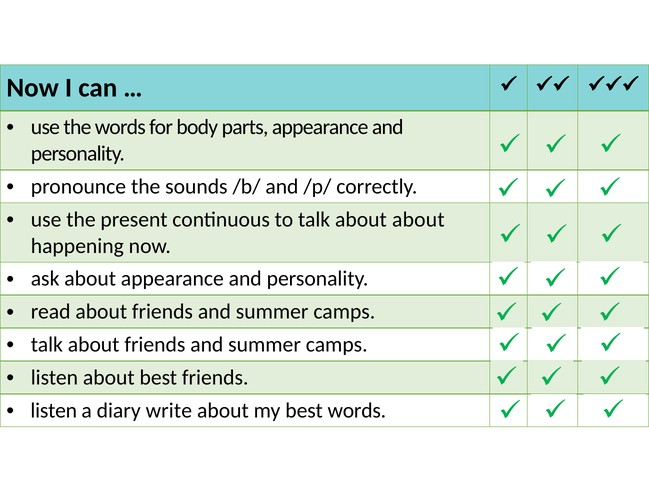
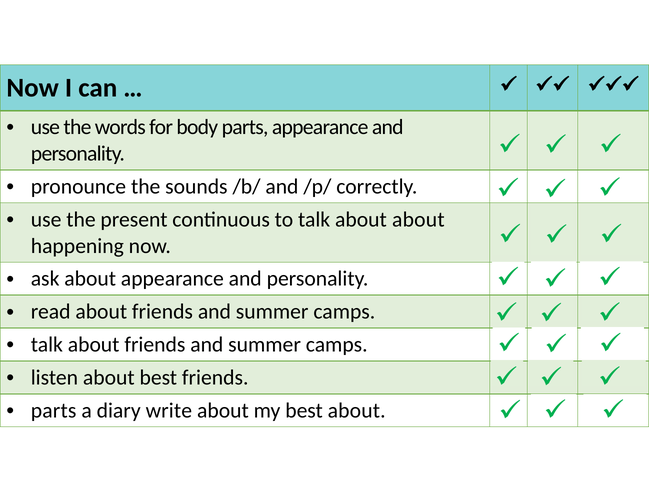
listen at (54, 410): listen -> parts
best words: words -> about
